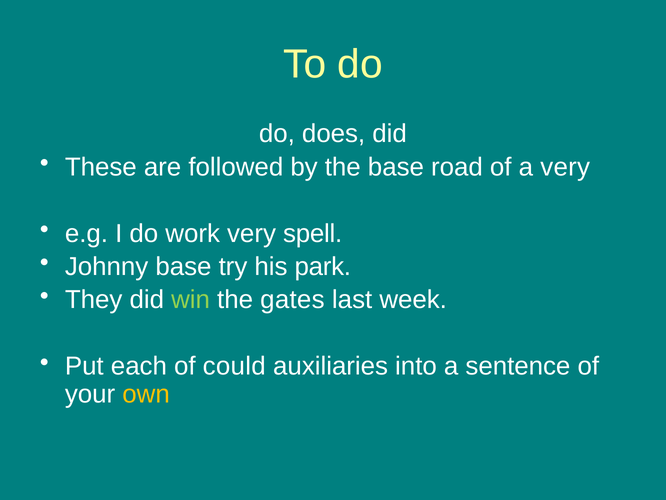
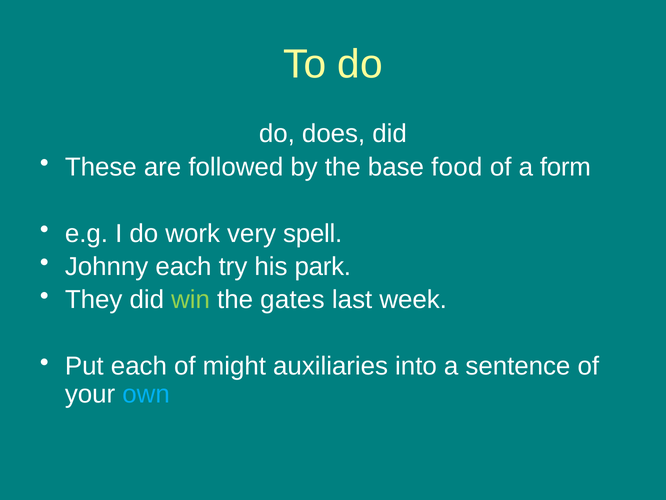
road: road -> food
a very: very -> form
Johnny base: base -> each
could: could -> might
own colour: yellow -> light blue
